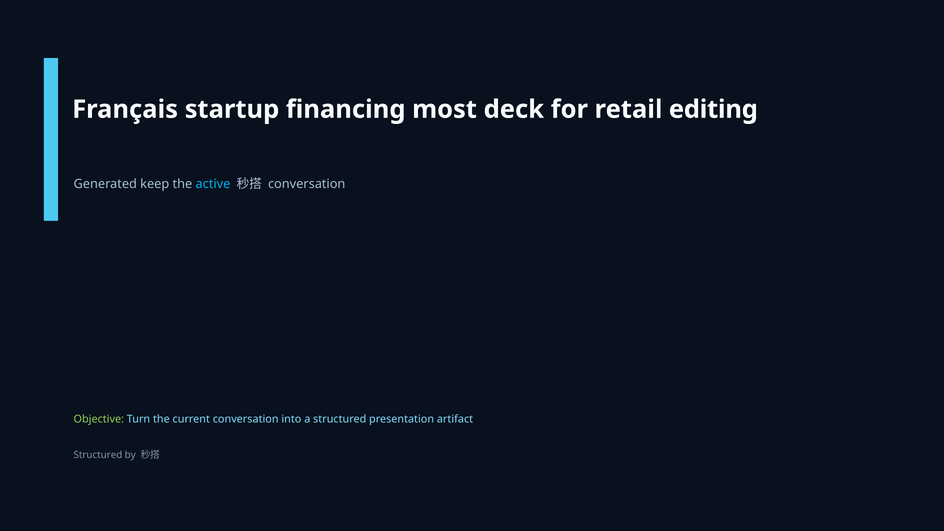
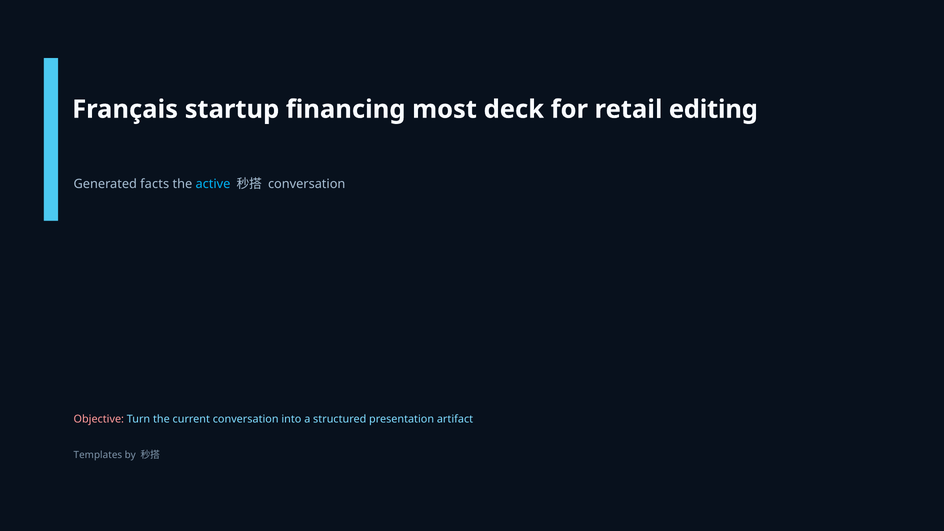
keep: keep -> facts
Objective colour: light green -> pink
Structured at (98, 455): Structured -> Templates
